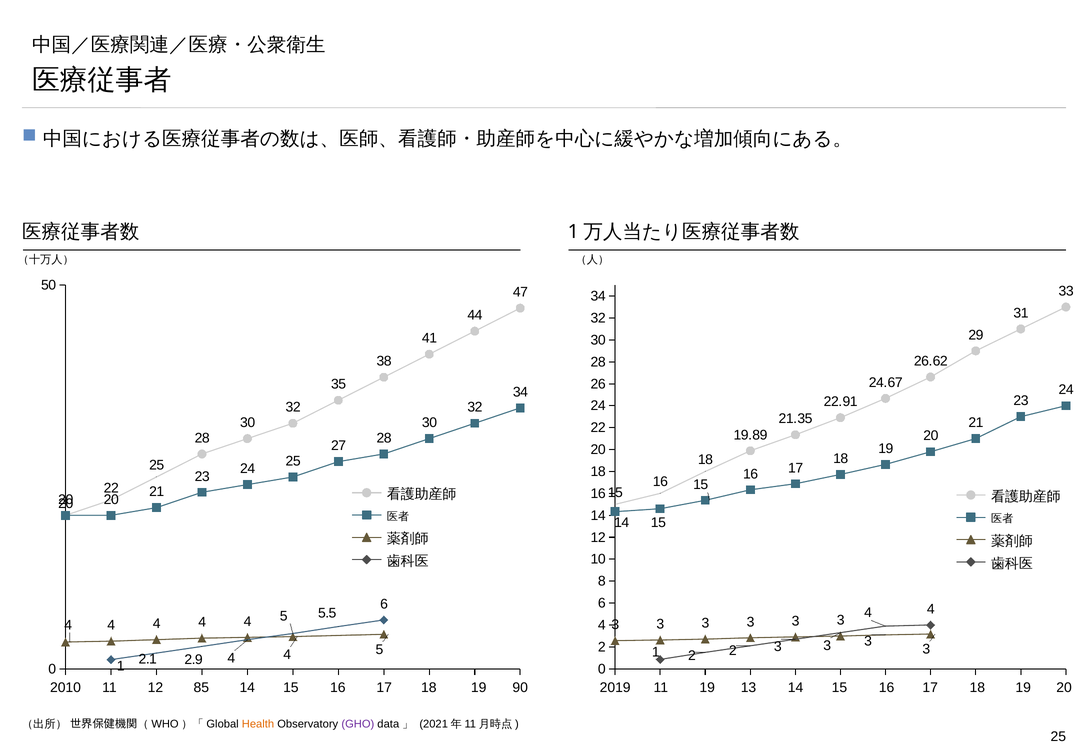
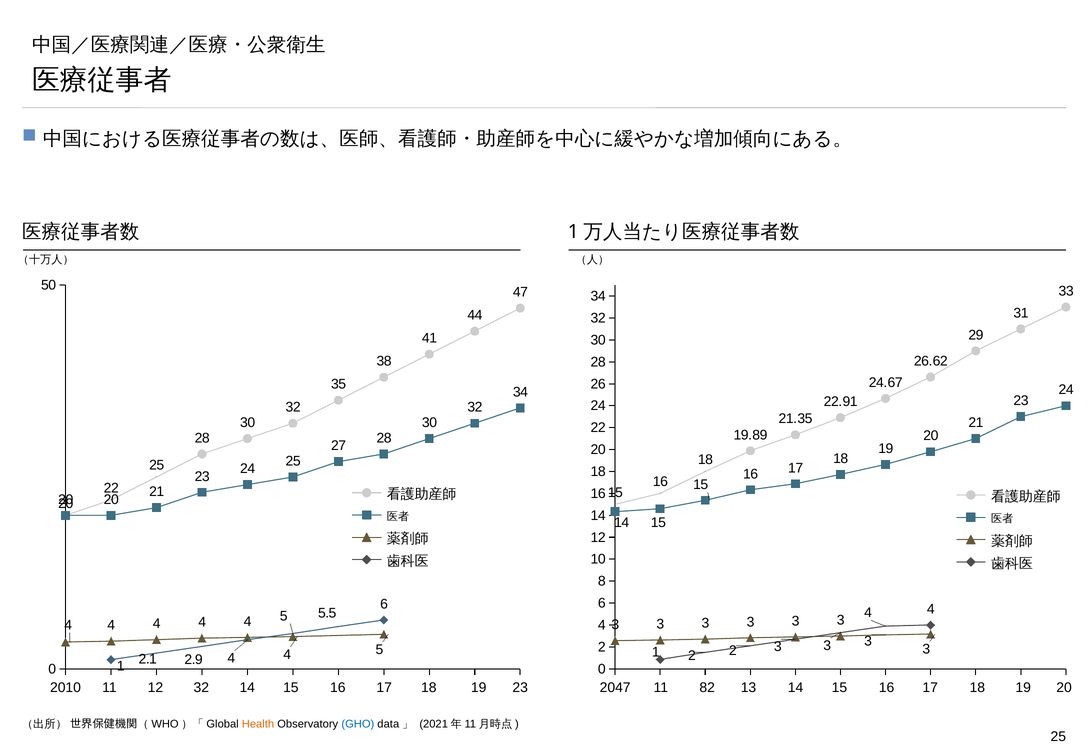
12 85: 85 -> 32
19 90: 90 -> 23
2019: 2019 -> 2047
11 19: 19 -> 82
GHO colour: purple -> blue
